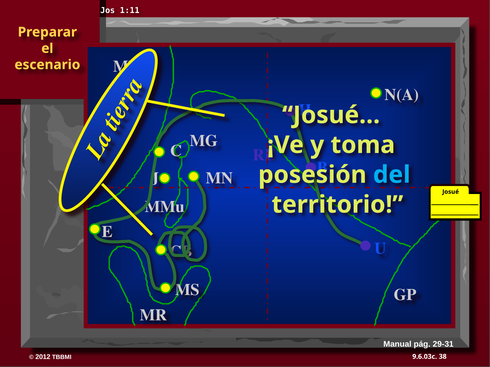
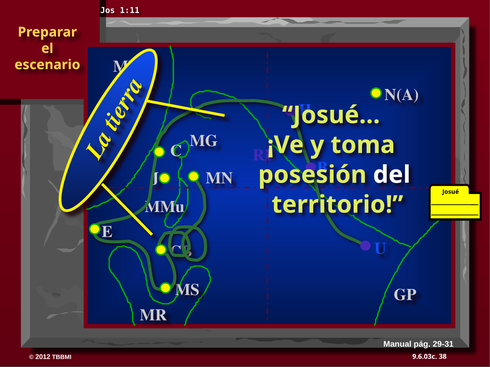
del colour: light blue -> white
